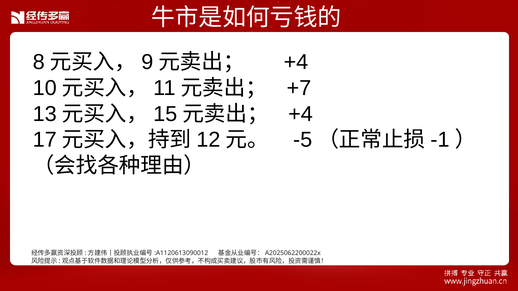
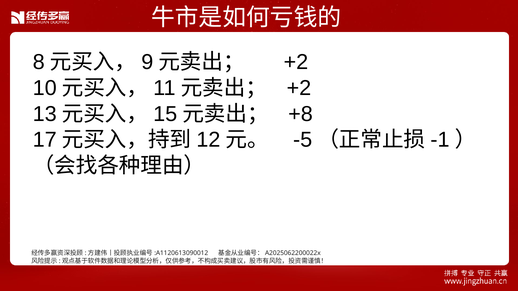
+4 at (296, 62): +4 -> +2
+7 at (299, 88): +7 -> +2
+4 at (301, 114): +4 -> +8
